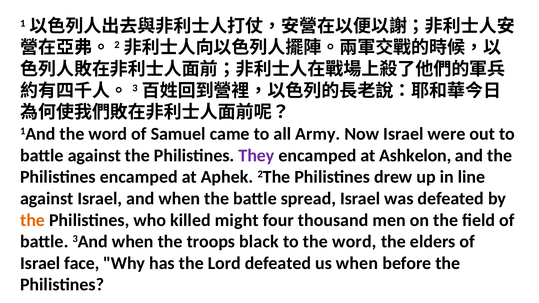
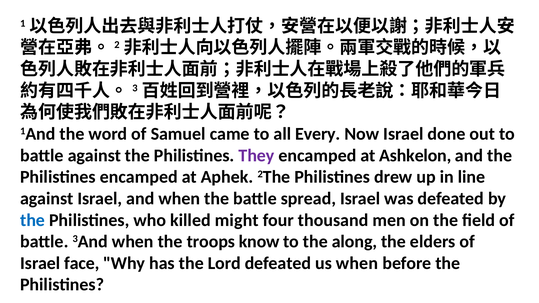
Army: Army -> Every
were: were -> done
the at (33, 220) colour: orange -> blue
black: black -> know
to the word: word -> along
